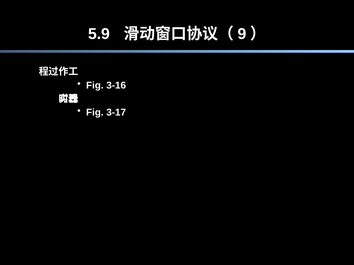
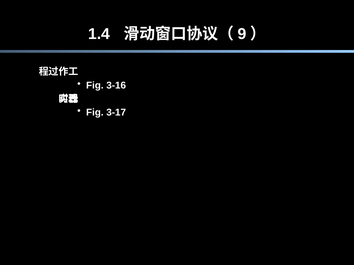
5.9: 5.9 -> 1.4
